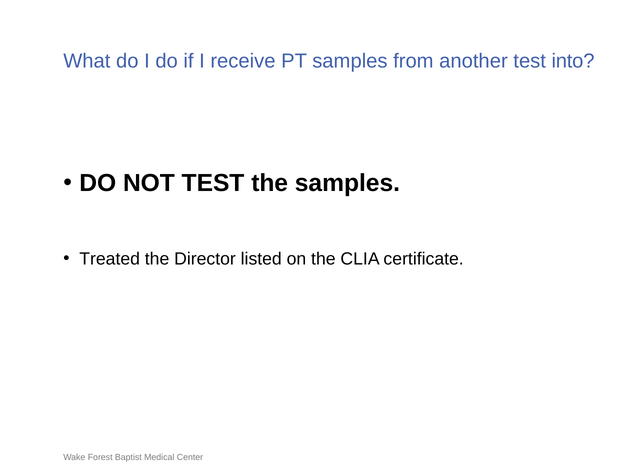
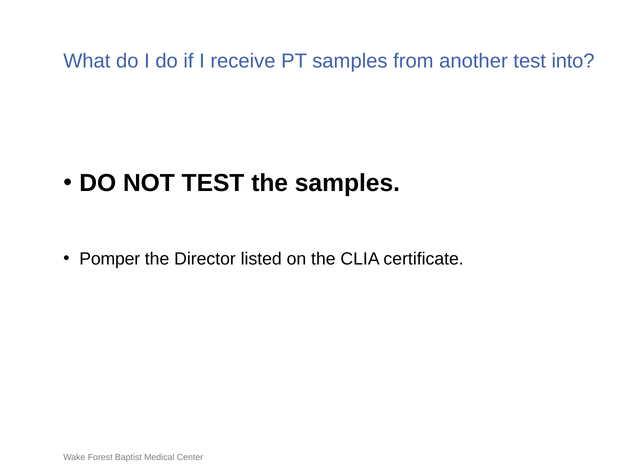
Treated: Treated -> Pomper
